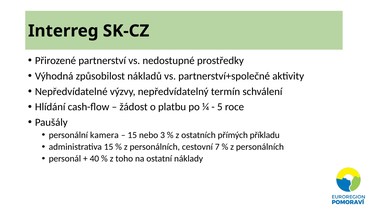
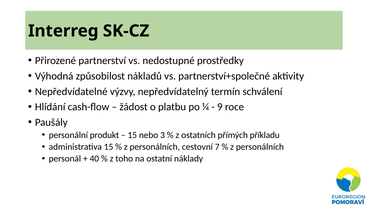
5: 5 -> 9
kamera: kamera -> produkt
